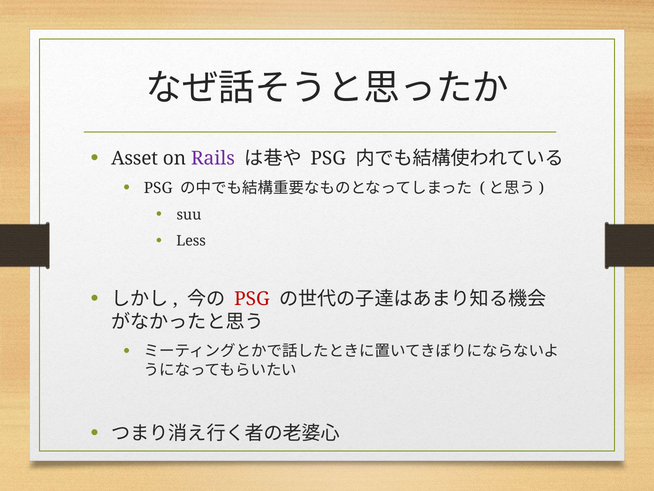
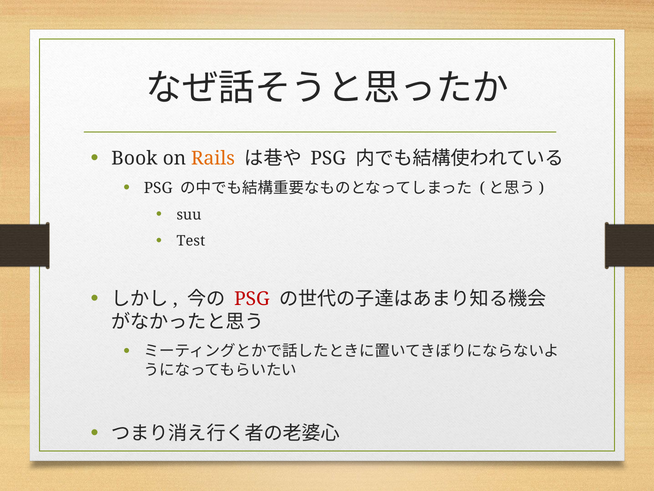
Asset: Asset -> Book
Rails colour: purple -> orange
Less: Less -> Test
